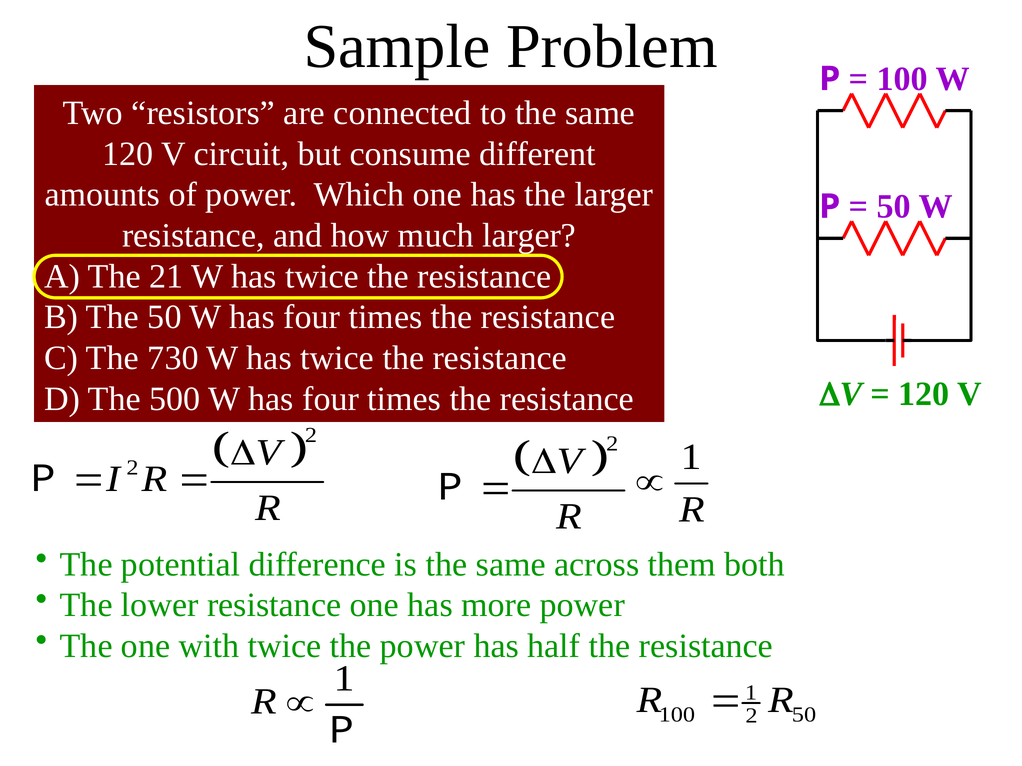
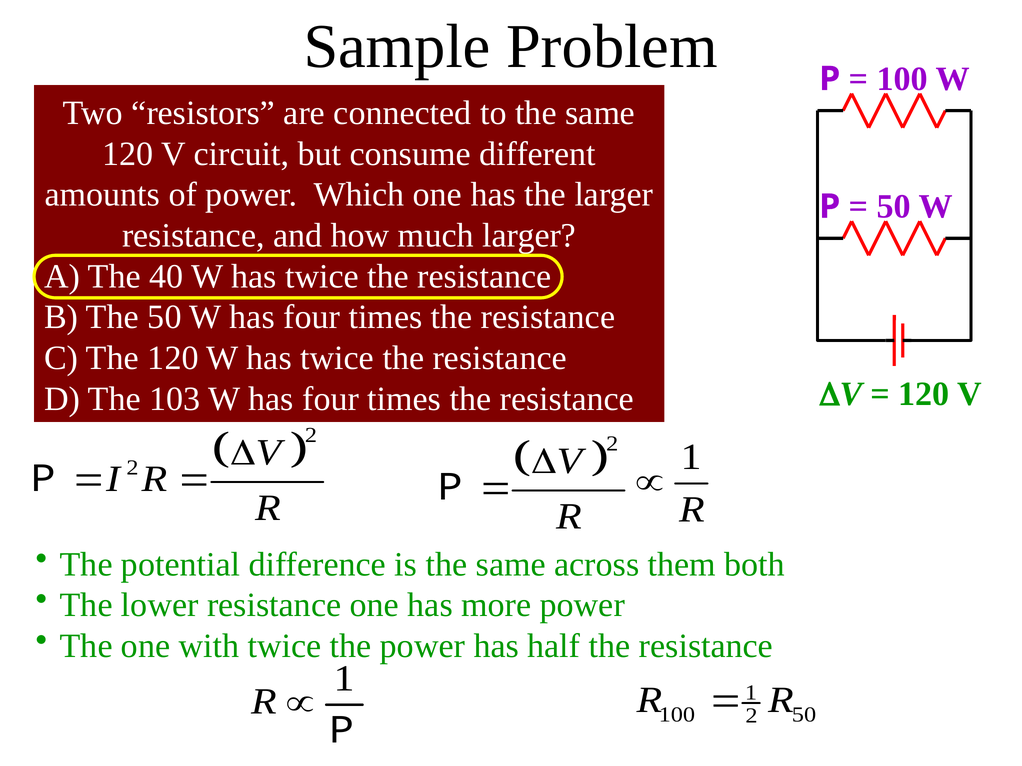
21: 21 -> 40
The 730: 730 -> 120
500: 500 -> 103
